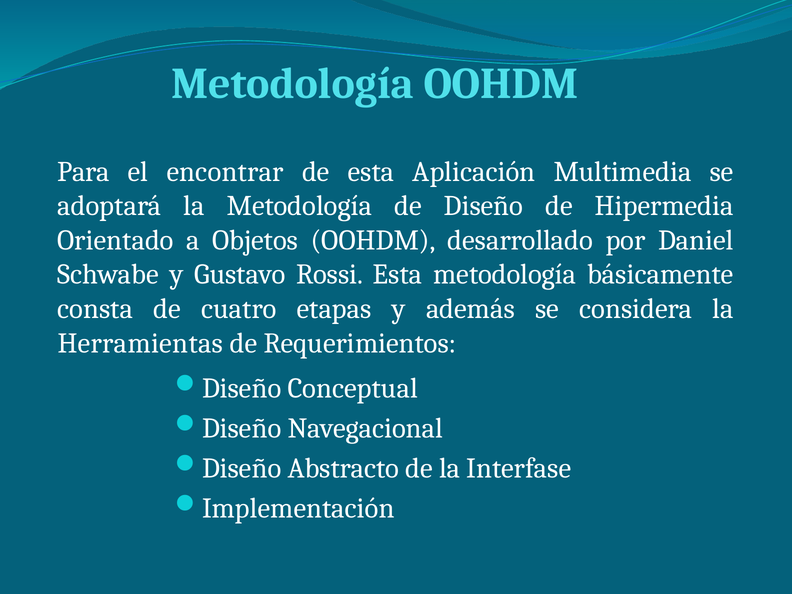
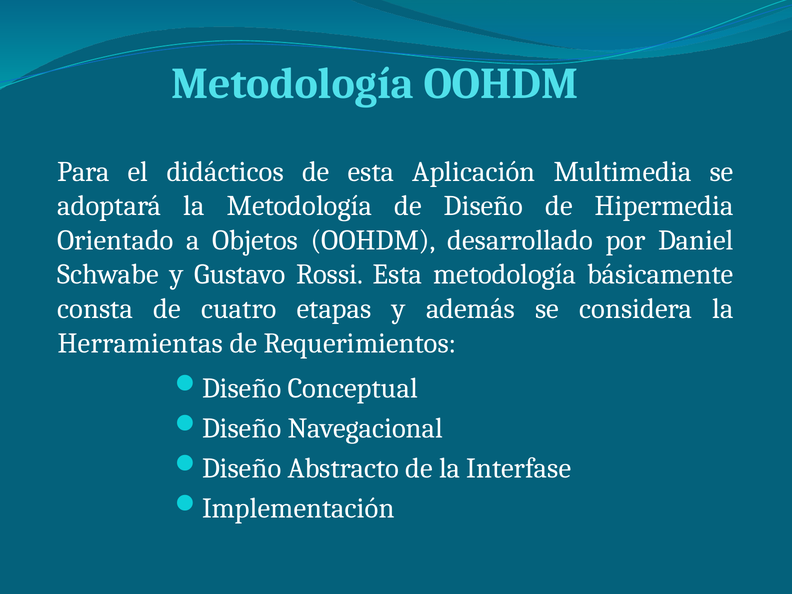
encontrar: encontrar -> didácticos
